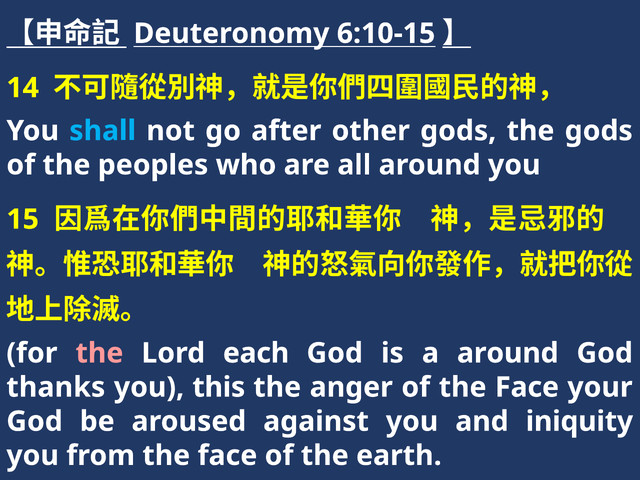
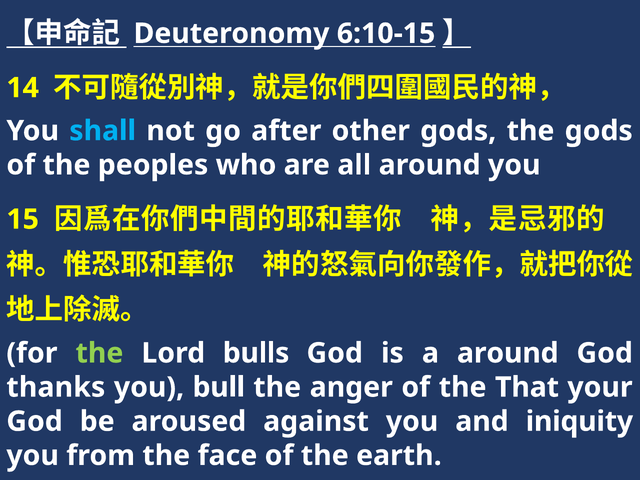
the at (99, 353) colour: pink -> light green
each: each -> bulls
this: this -> bull
of the Face: Face -> That
